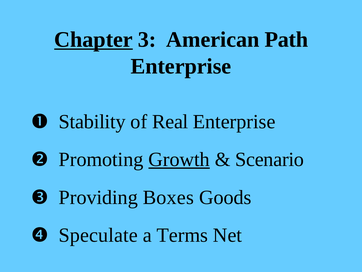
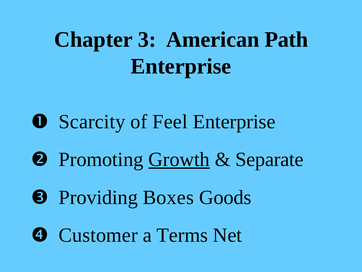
Chapter underline: present -> none
Stability: Stability -> Scarcity
Real: Real -> Feel
Scenario: Scenario -> Separate
Speculate: Speculate -> Customer
